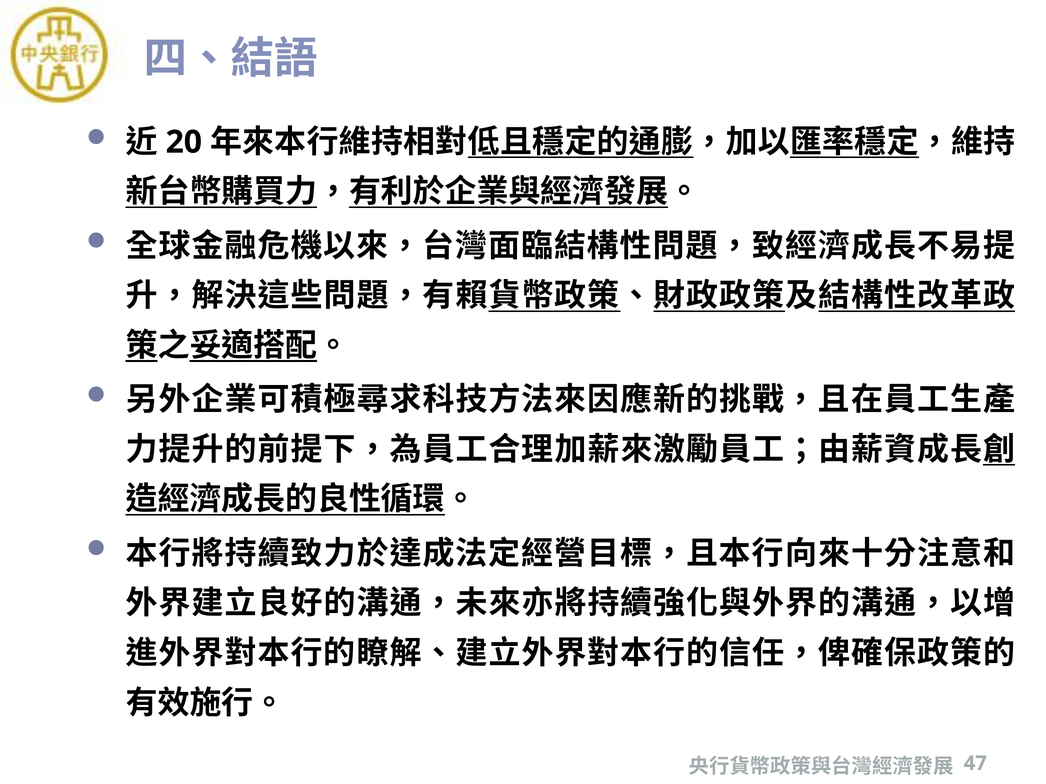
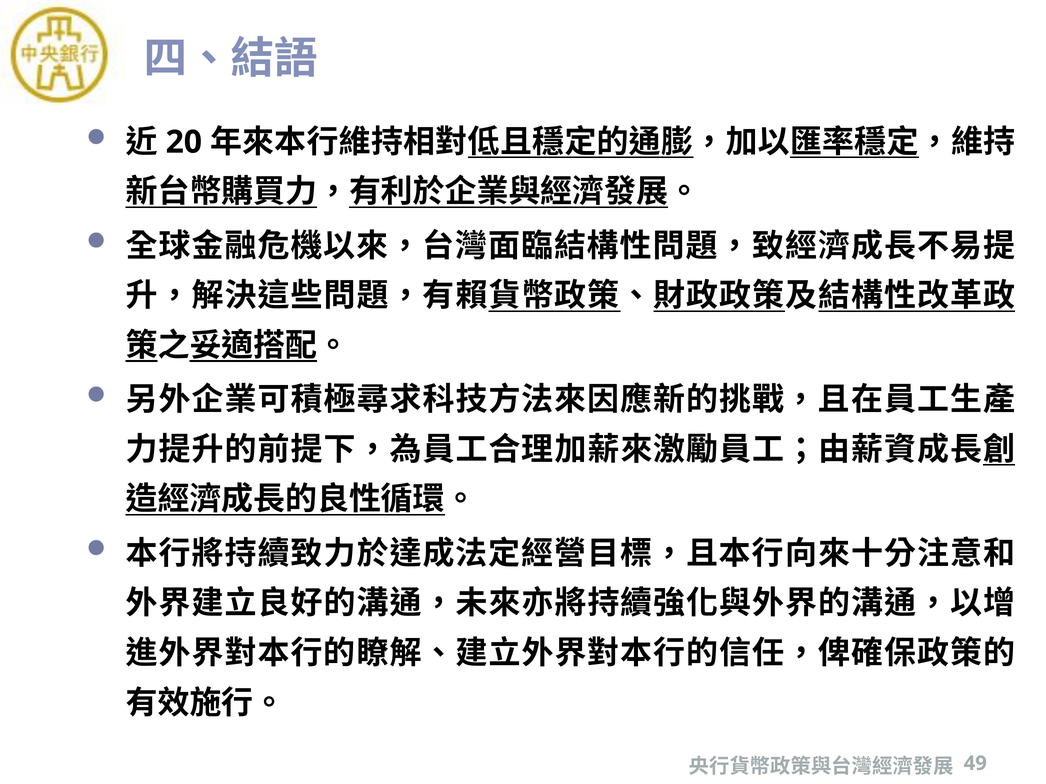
47: 47 -> 49
